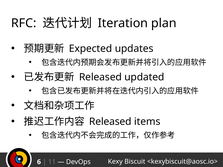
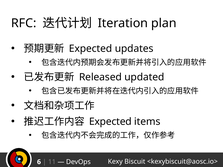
Released at (110, 122): Released -> Expected
